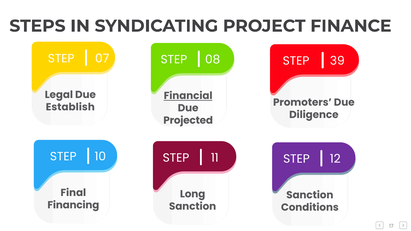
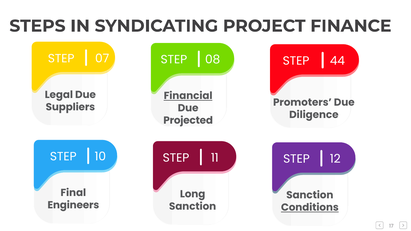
39: 39 -> 44
Establish: Establish -> Suppliers
Financing: Financing -> Engineers
Conditions underline: none -> present
